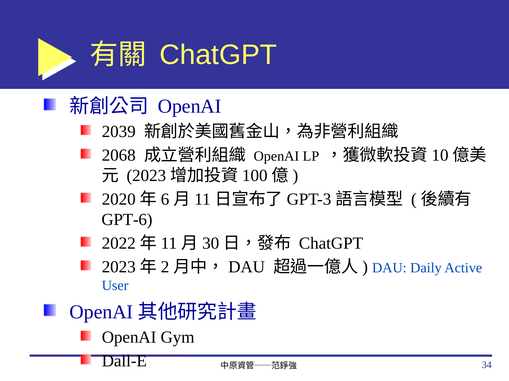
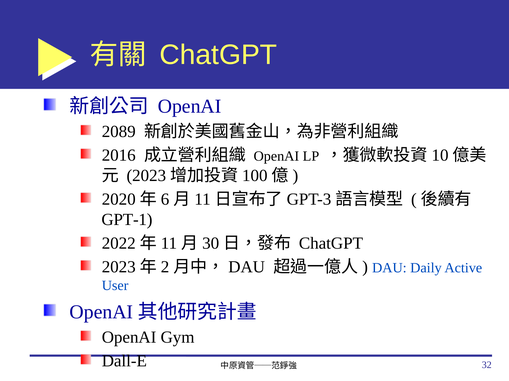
2039: 2039 -> 2089
2068: 2068 -> 2016
GPT-6: GPT-6 -> GPT-1
34: 34 -> 32
